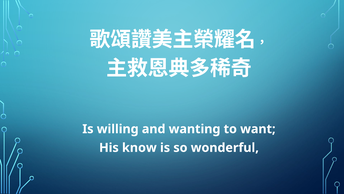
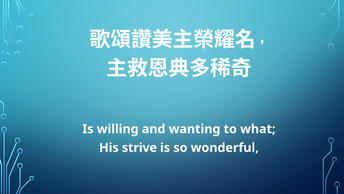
want: want -> what
know: know -> strive
